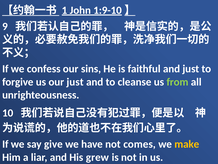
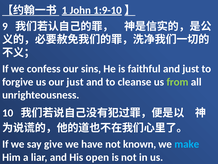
comes: comes -> known
make colour: yellow -> light blue
grew: grew -> open
